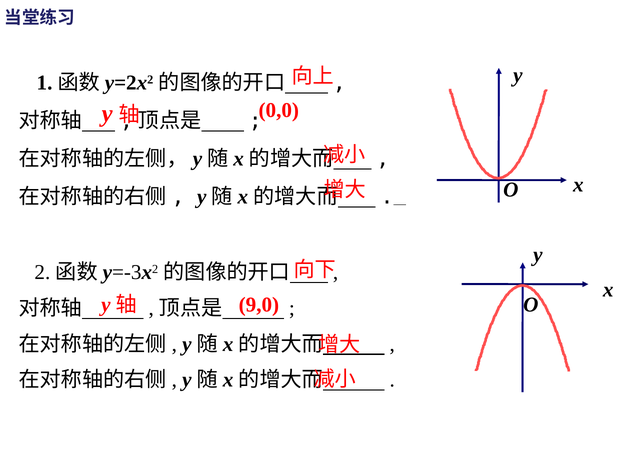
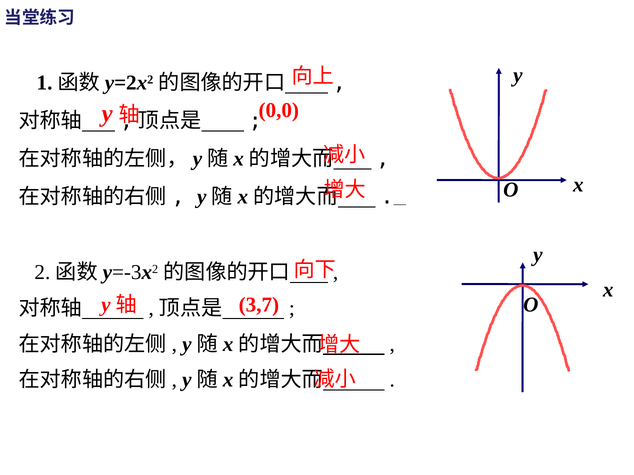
9,0: 9,0 -> 3,7
